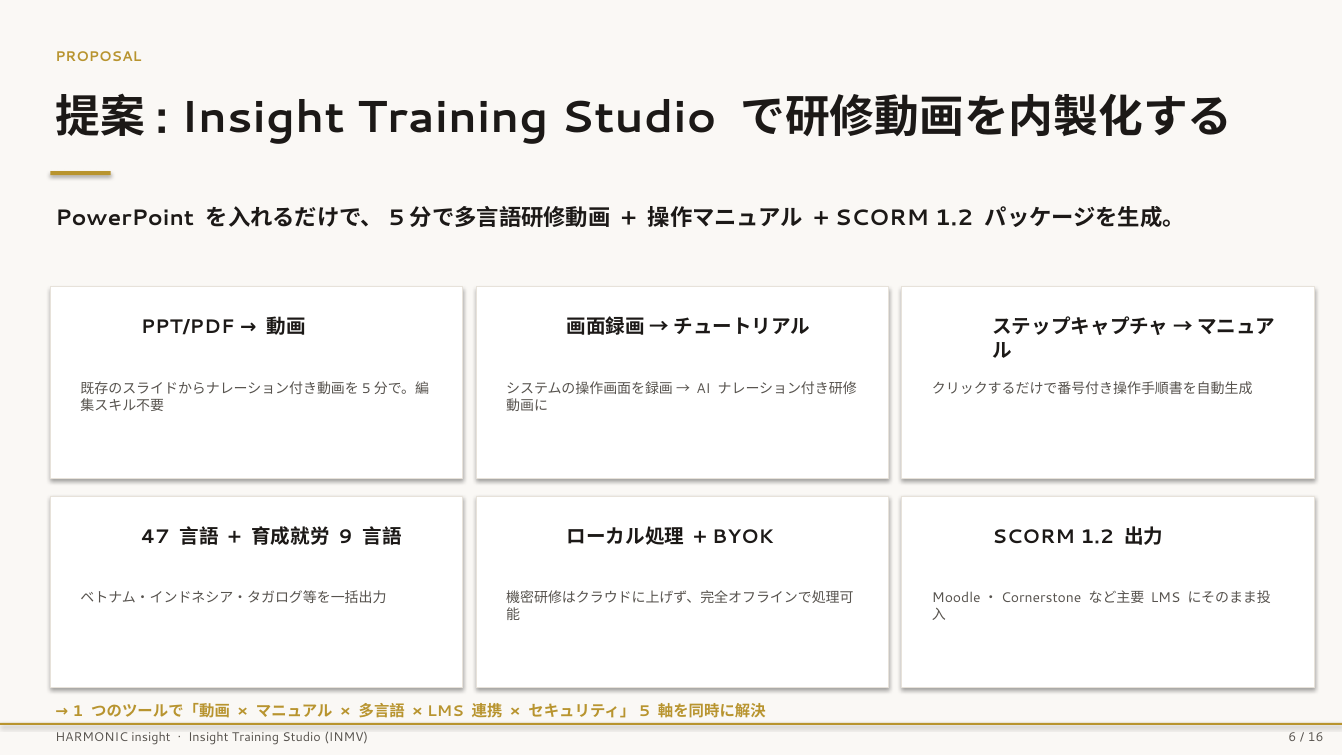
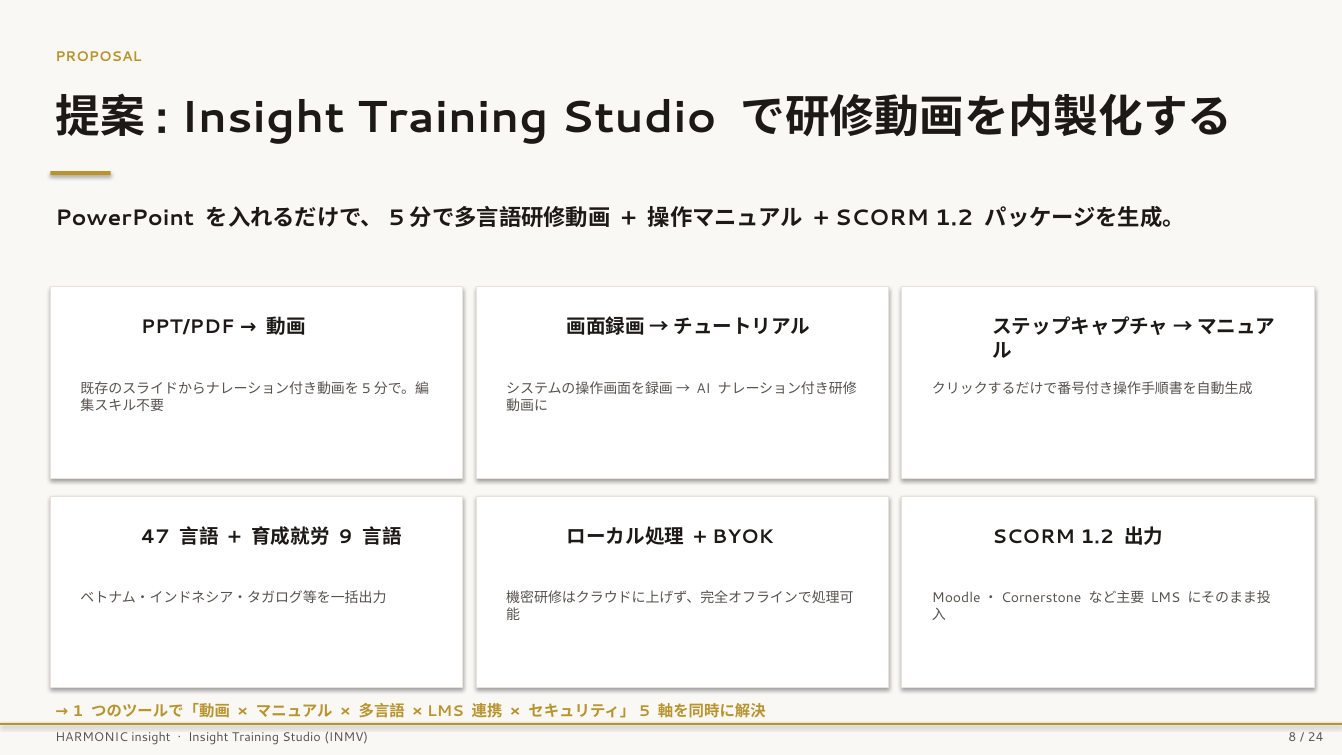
6: 6 -> 8
16: 16 -> 24
